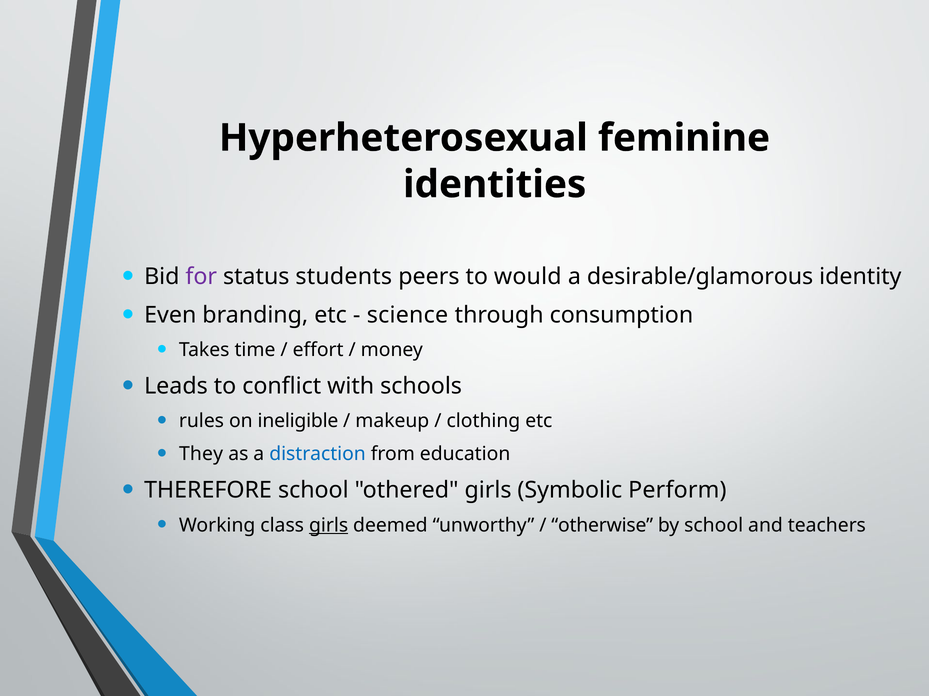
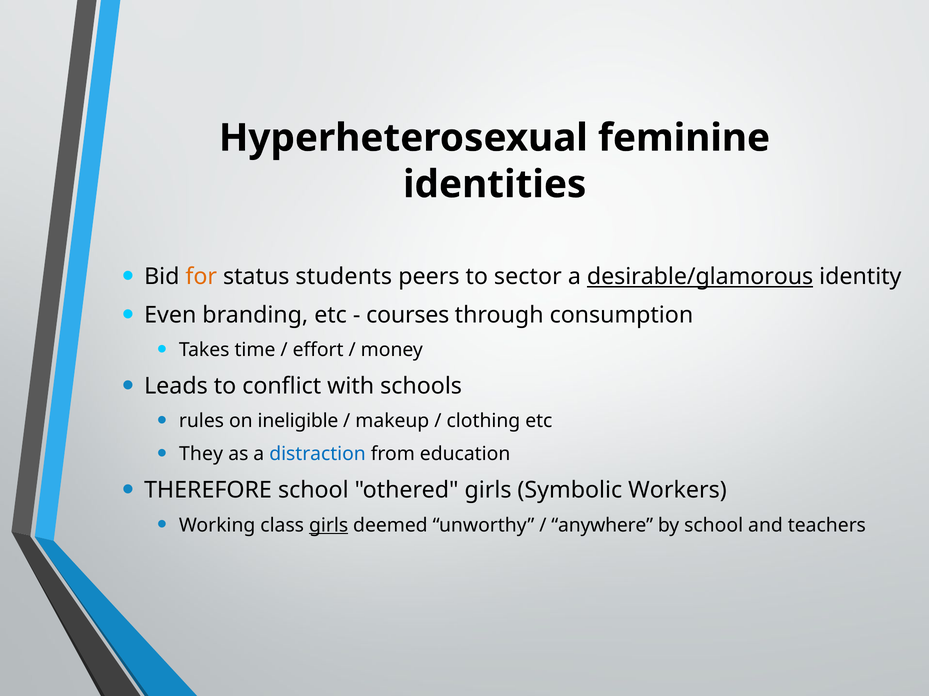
for colour: purple -> orange
would: would -> sector
desirable/glamorous underline: none -> present
science: science -> courses
Perform: Perform -> Workers
otherwise: otherwise -> anywhere
